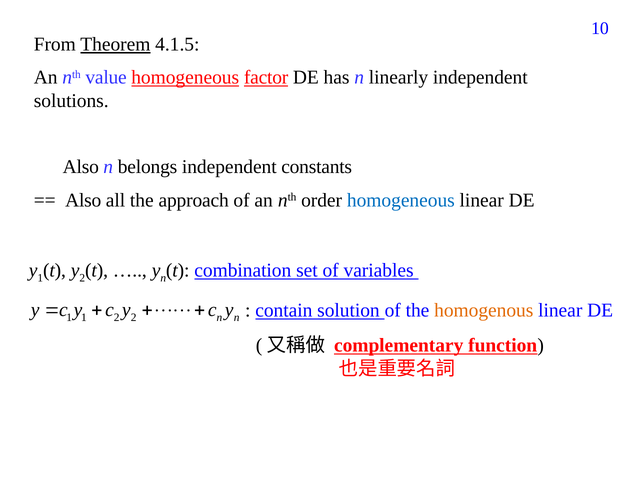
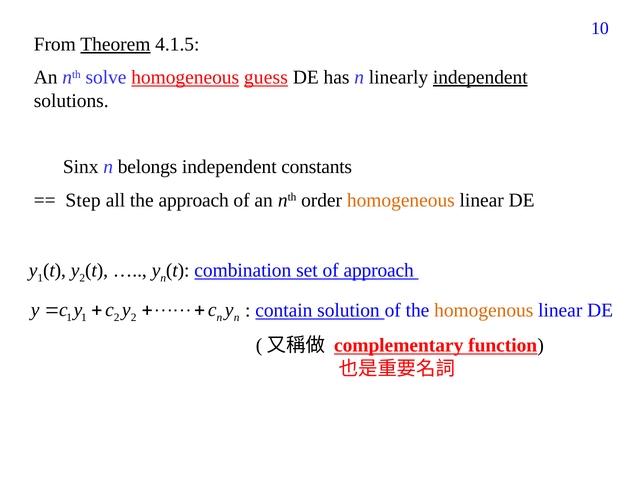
value: value -> solve
factor: factor -> guess
independent at (480, 77) underline: none -> present
Also at (81, 167): Also -> Sinx
Also at (83, 200): Also -> Step
homogeneous at (401, 200) colour: blue -> orange
of variables: variables -> approach
